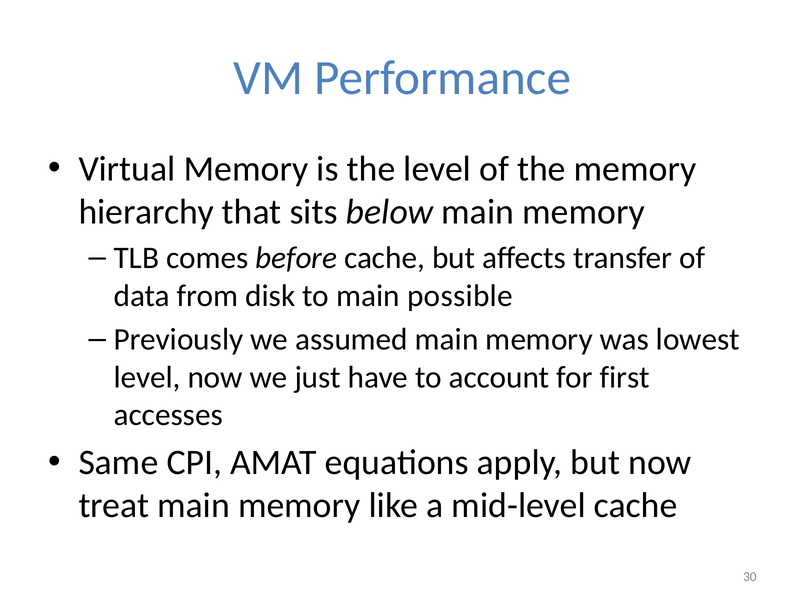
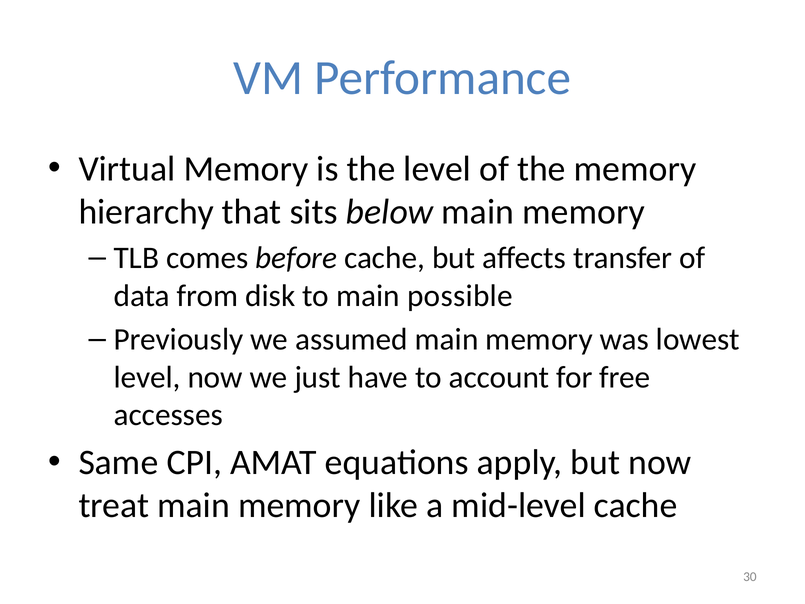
first: first -> free
